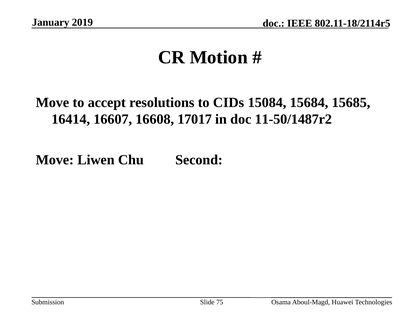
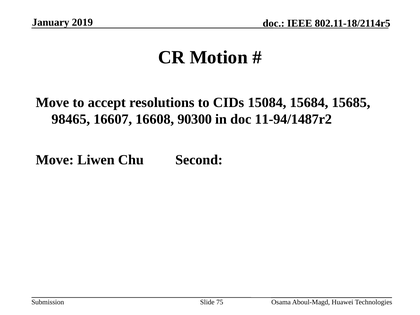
16414: 16414 -> 98465
17017: 17017 -> 90300
11-50/1487r2: 11-50/1487r2 -> 11-94/1487r2
